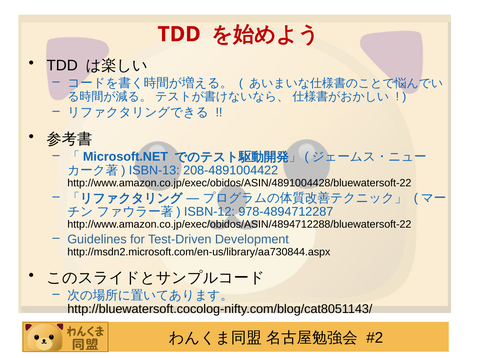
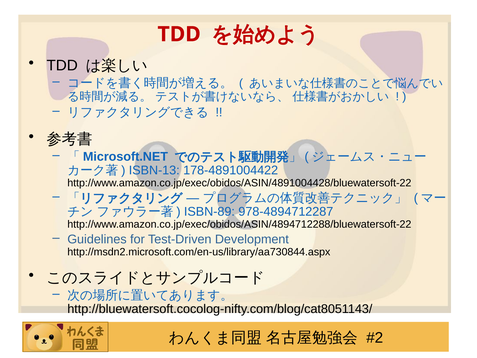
208-4891004422: 208-4891004422 -> 178-4891004422
ISBN-12: ISBN-12 -> ISBN-89
